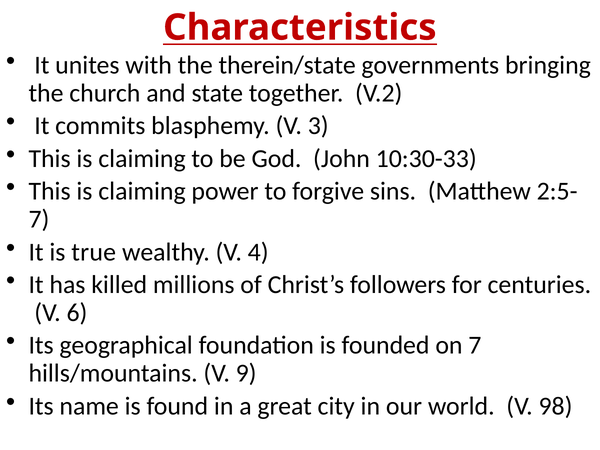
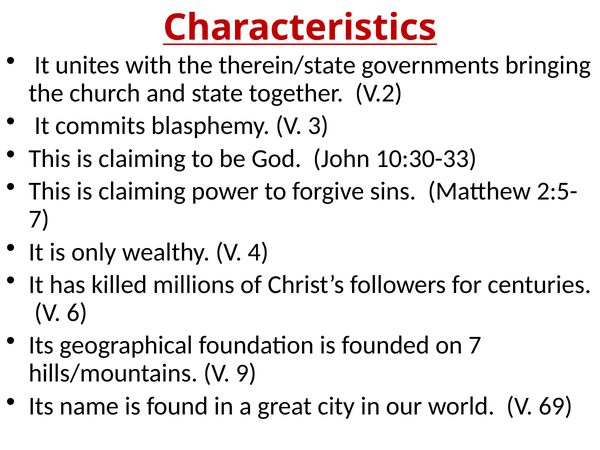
true: true -> only
98: 98 -> 69
